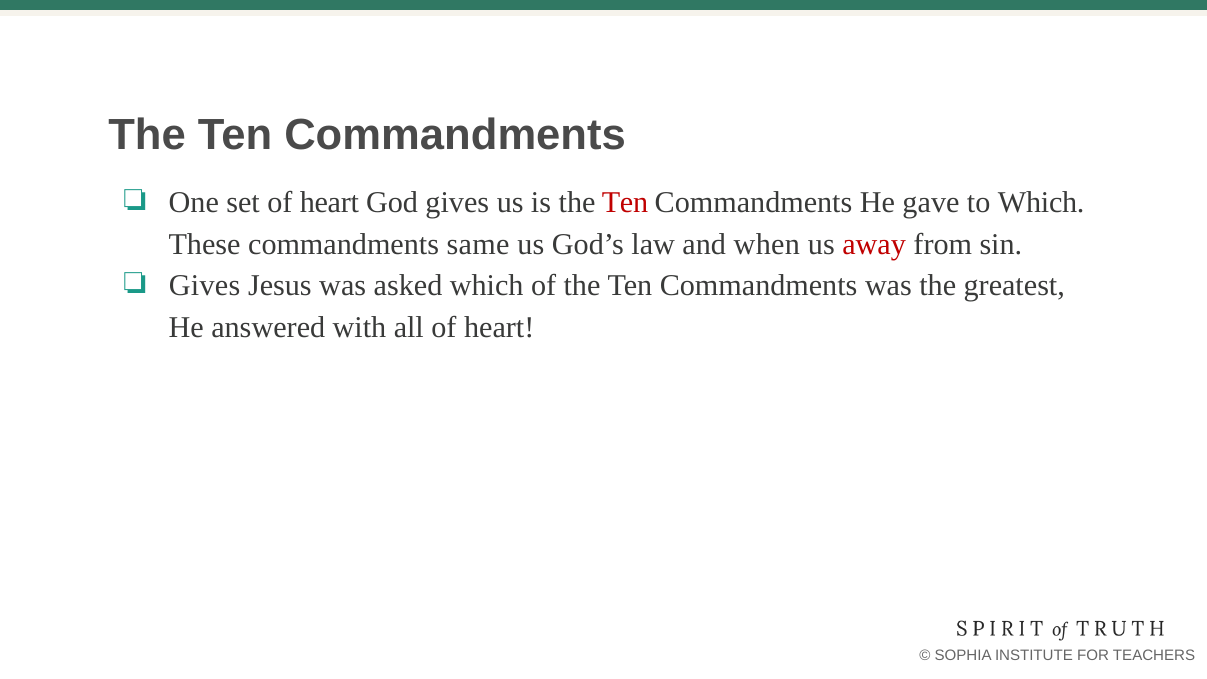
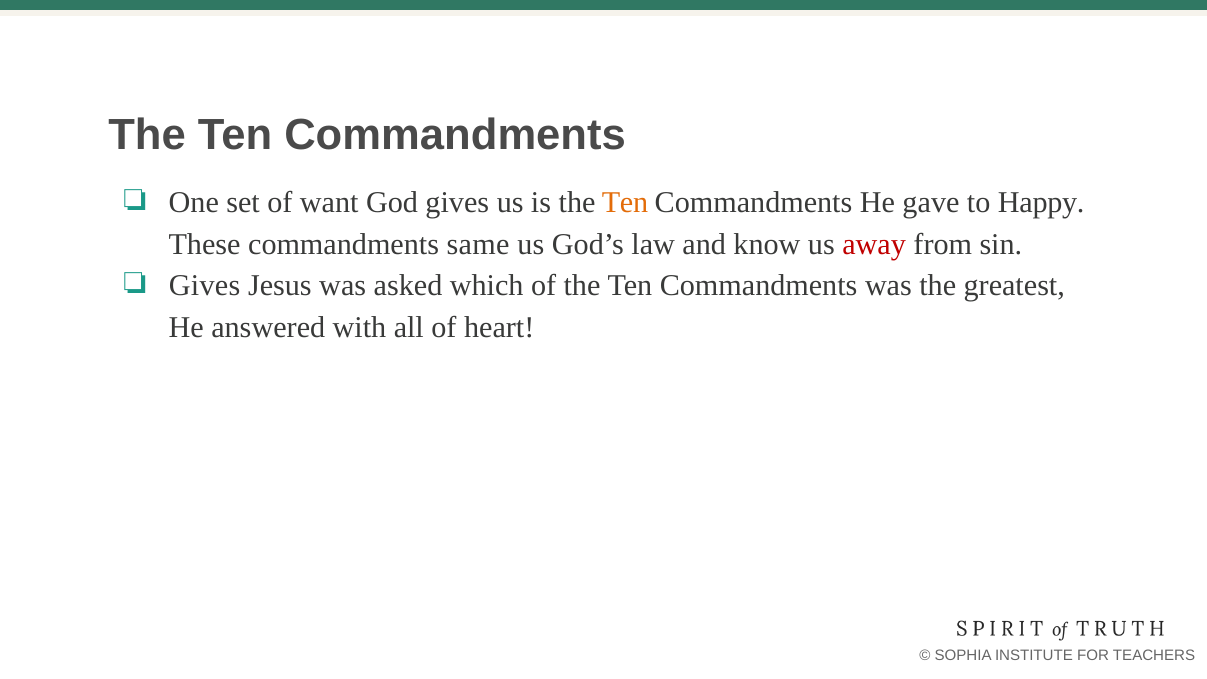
set of heart: heart -> want
Ten at (625, 203) colour: red -> orange
to Which: Which -> Happy
when: when -> know
